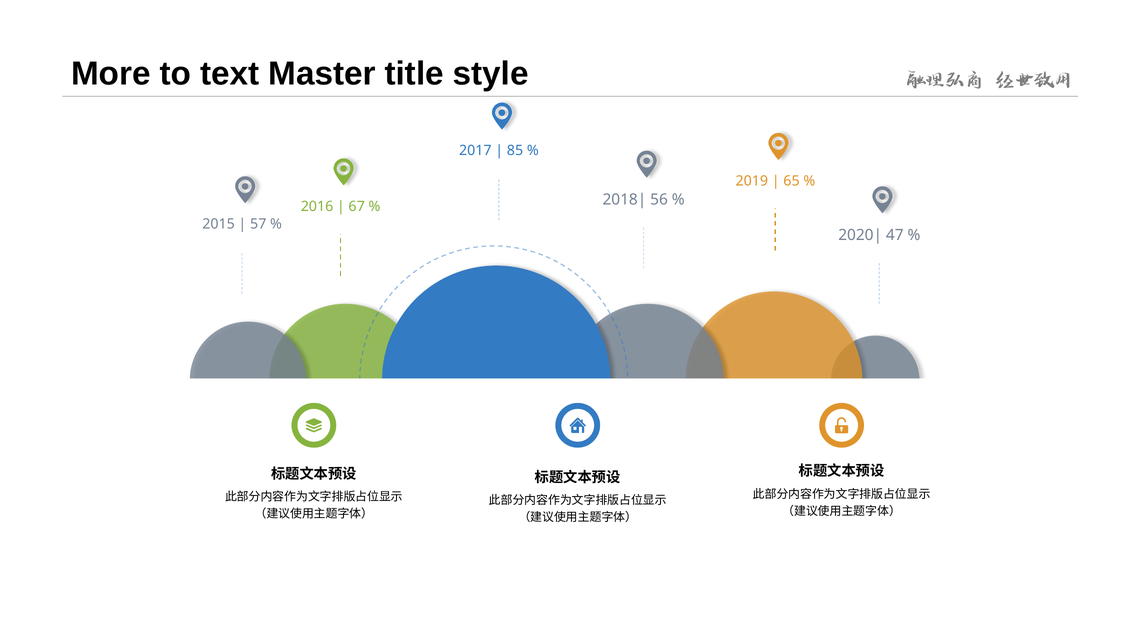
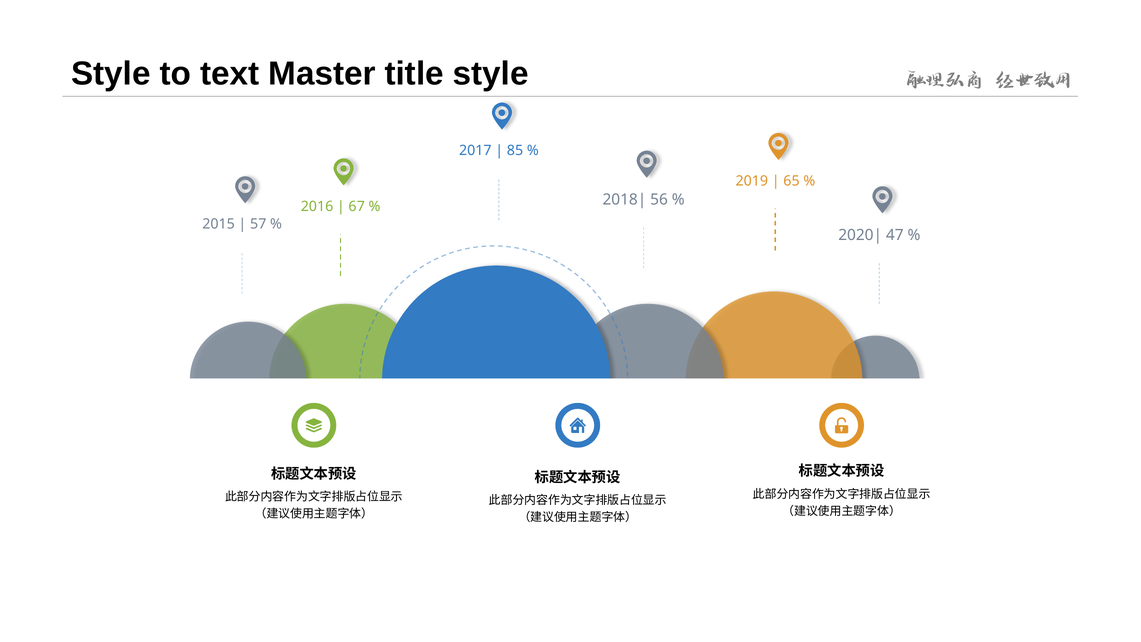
More at (111, 74): More -> Style
